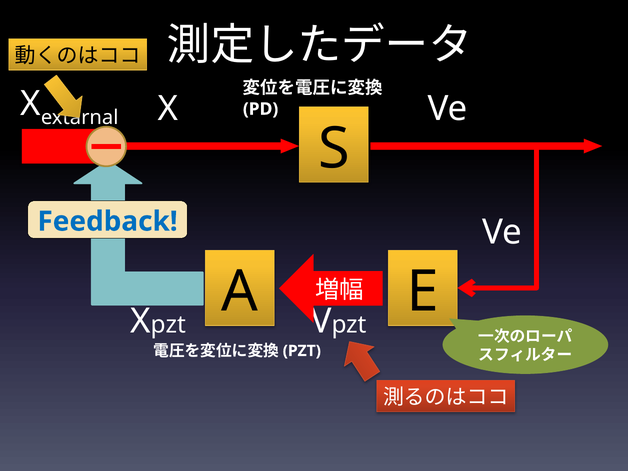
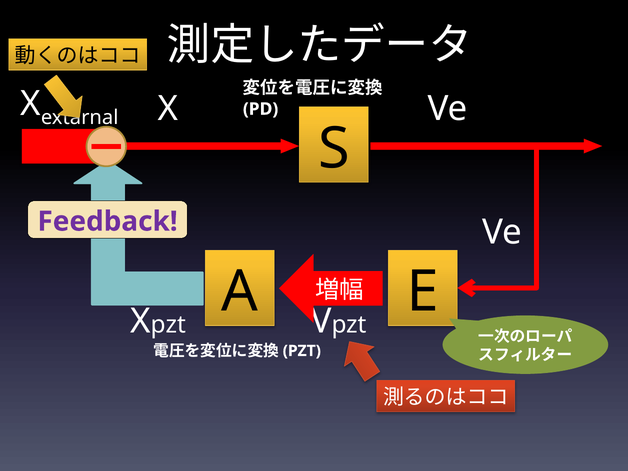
Feedback colour: blue -> purple
